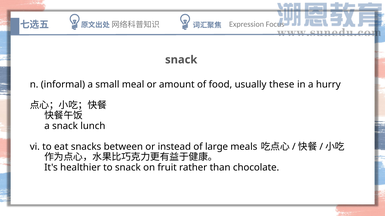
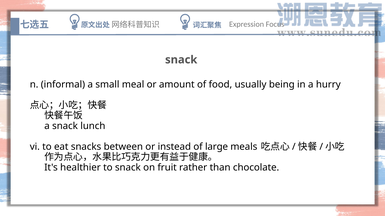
these: these -> being
